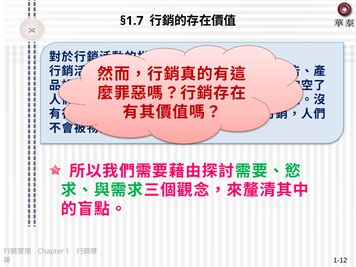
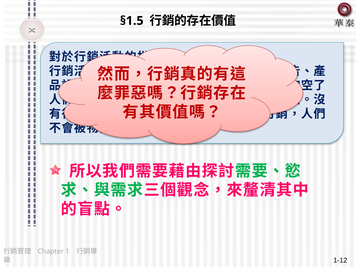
§1.7: §1.7 -> §1.5
